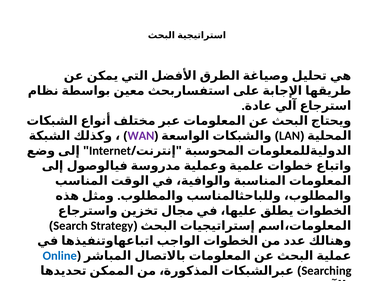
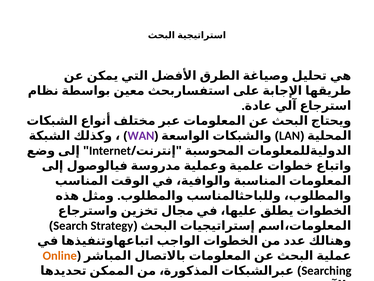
Online colour: blue -> orange
